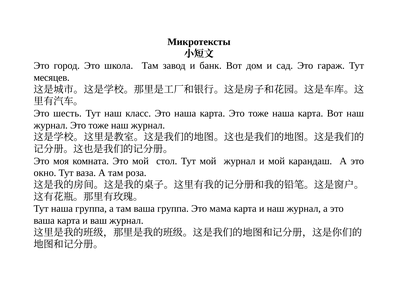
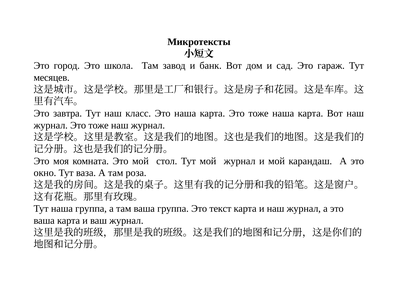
шесть: шесть -> завтра
мама: мама -> текст
